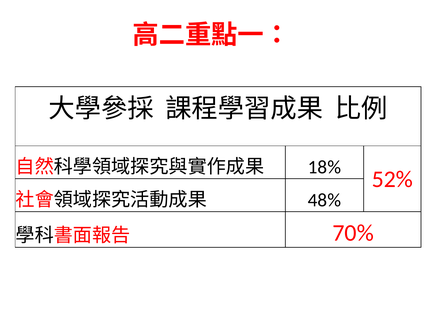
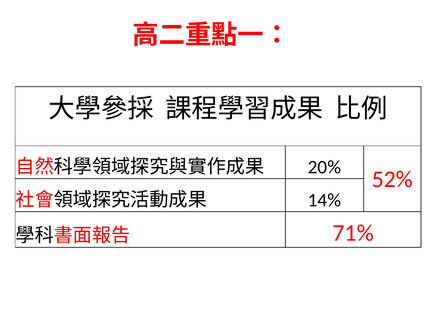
18%: 18% -> 20%
48%: 48% -> 14%
70%: 70% -> 71%
